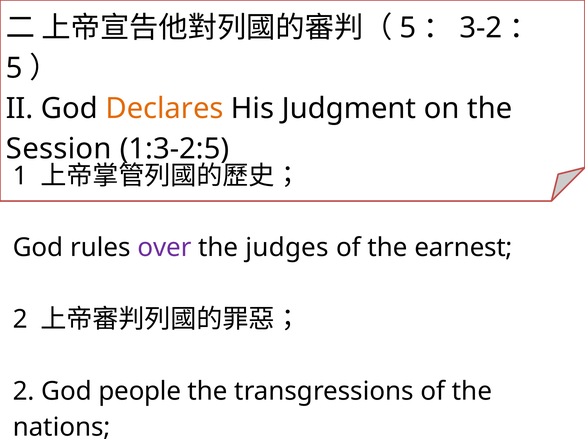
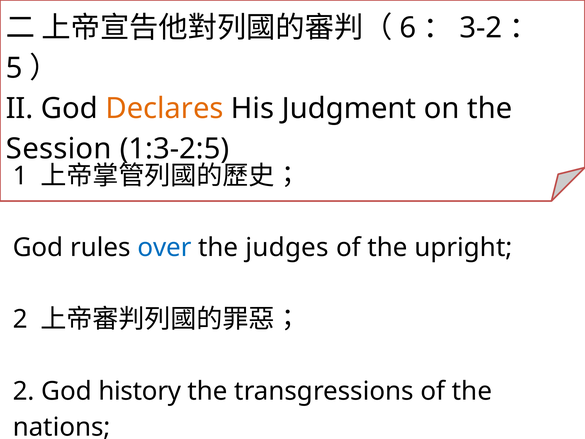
5 at (408, 28): 5 -> 6
over colour: purple -> blue
earnest: earnest -> upright
people: people -> history
